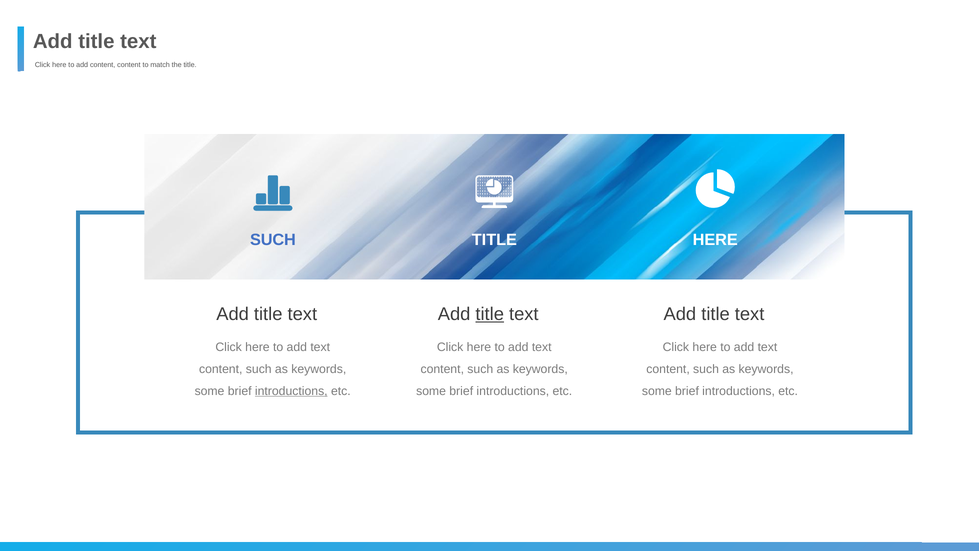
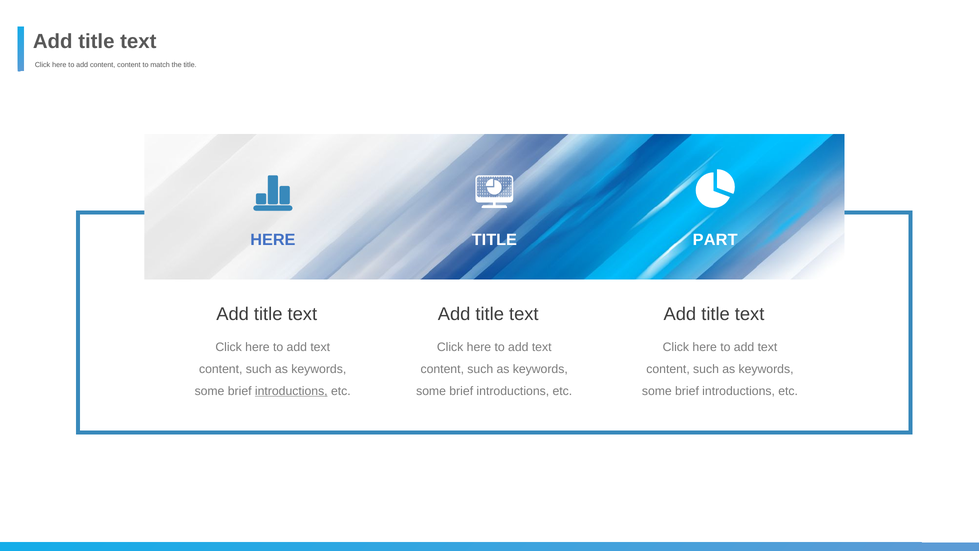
SUCH at (273, 240): SUCH -> HERE
TITLE HERE: HERE -> PART
title at (490, 314) underline: present -> none
